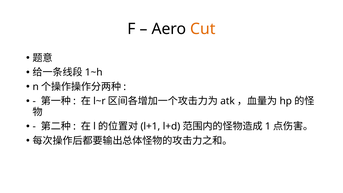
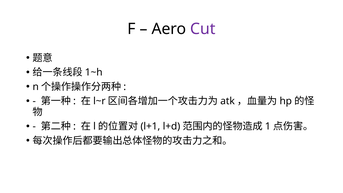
Cut colour: orange -> purple
